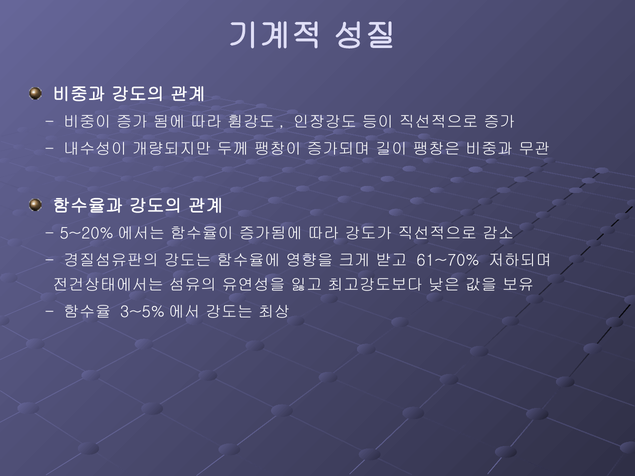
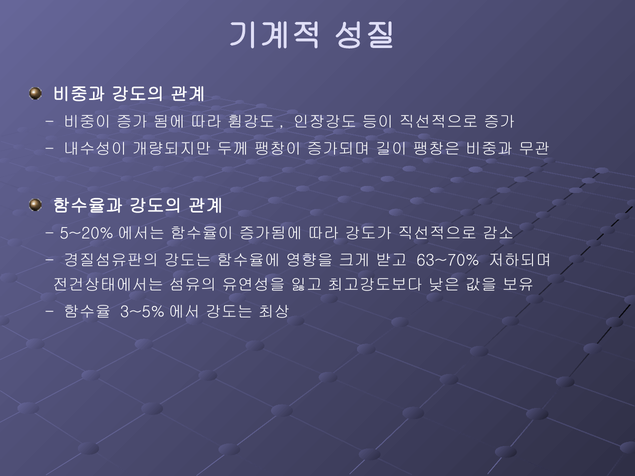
61~70%: 61~70% -> 63~70%
